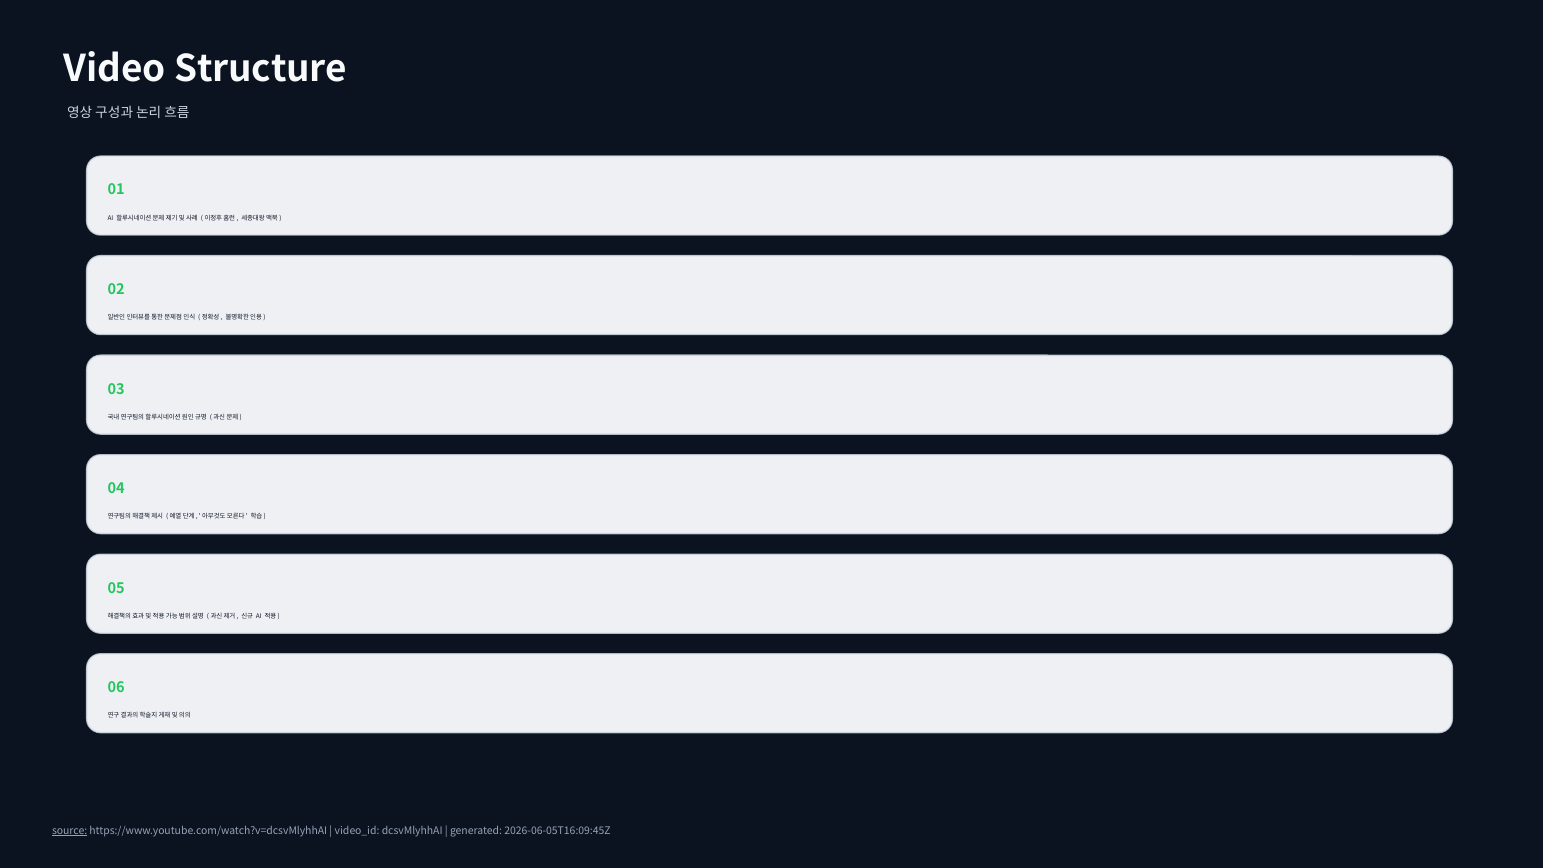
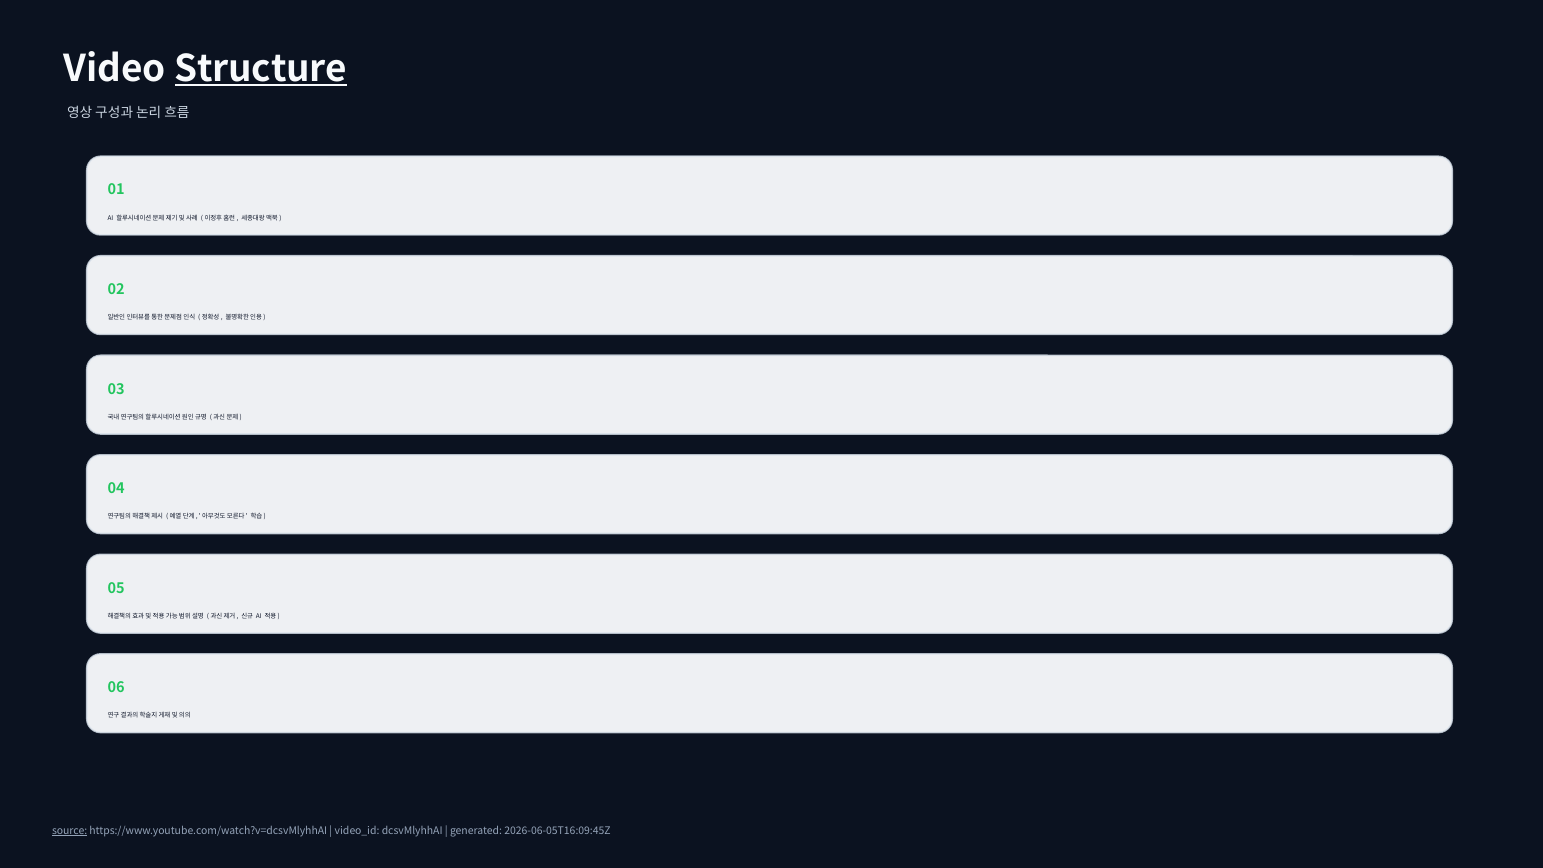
Structure underline: none -> present
